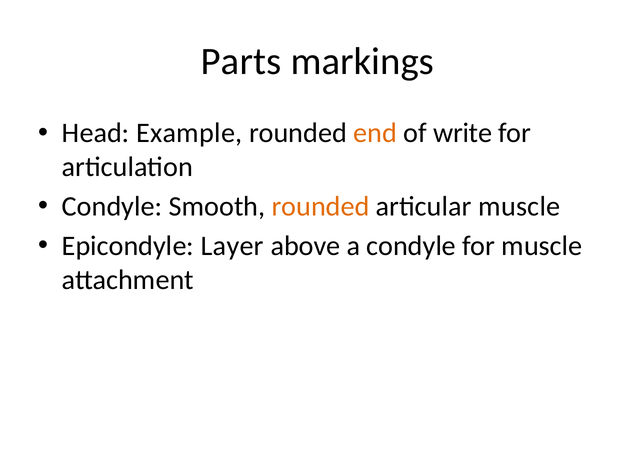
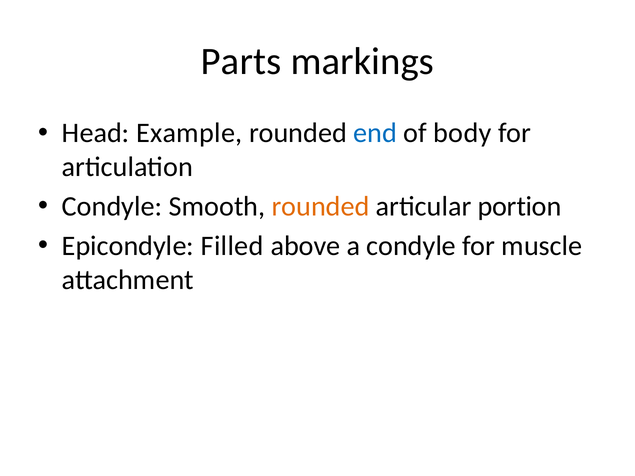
end colour: orange -> blue
write: write -> body
articular muscle: muscle -> portion
Layer: Layer -> Filled
